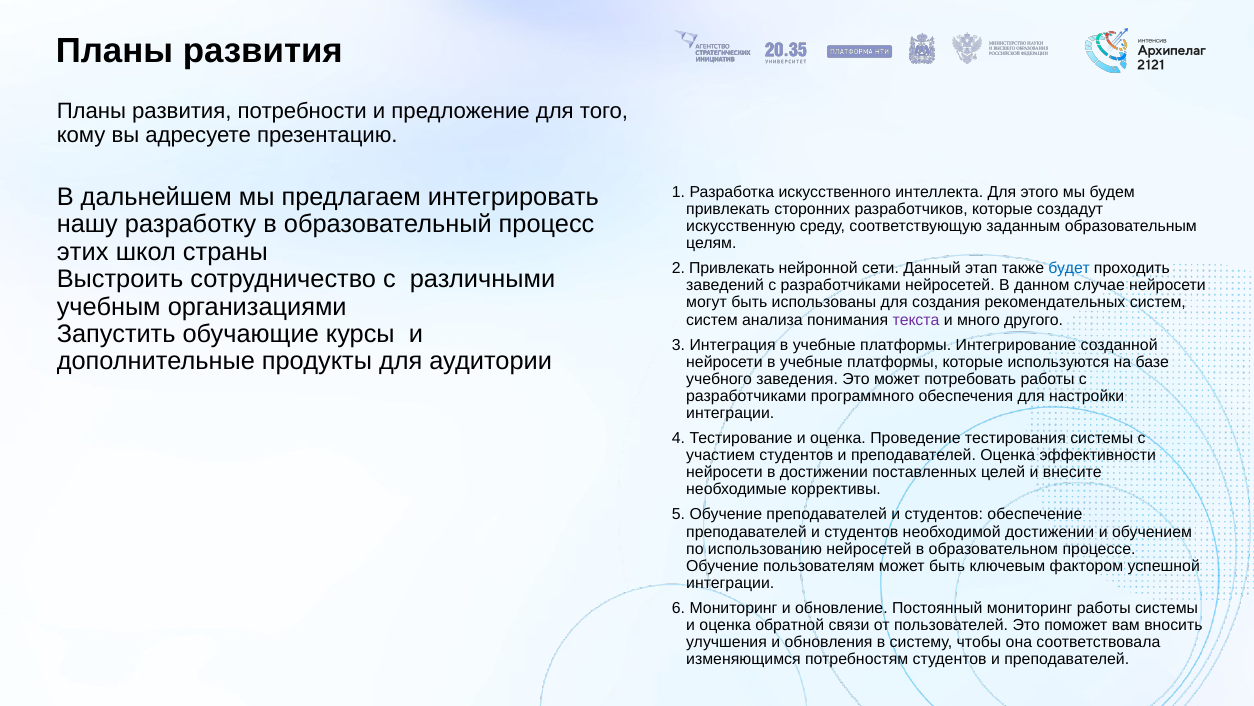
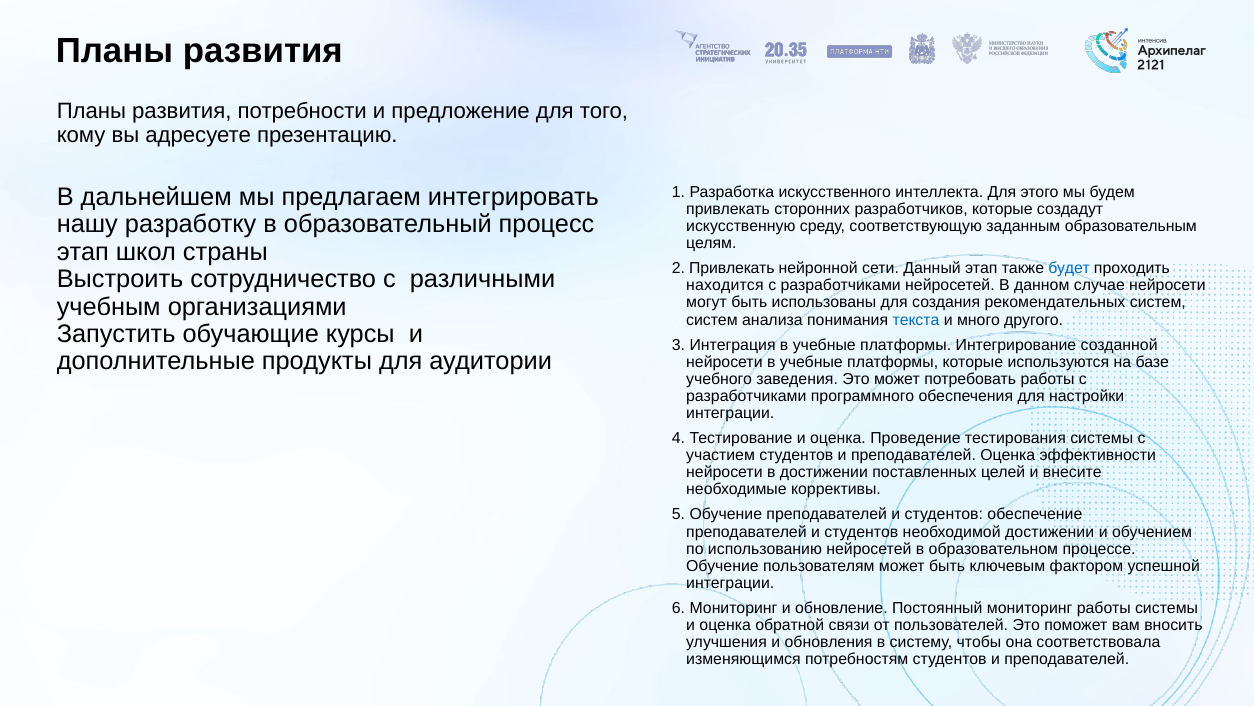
этих at (83, 252): этих -> этап
заведений: заведений -> находится
текста colour: purple -> blue
